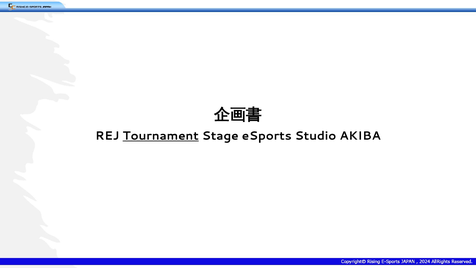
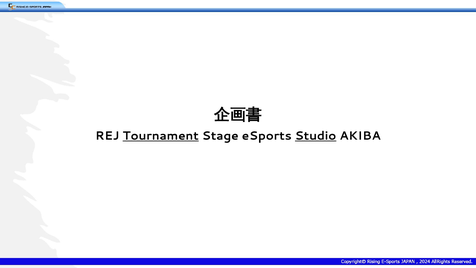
Studio underline: none -> present
